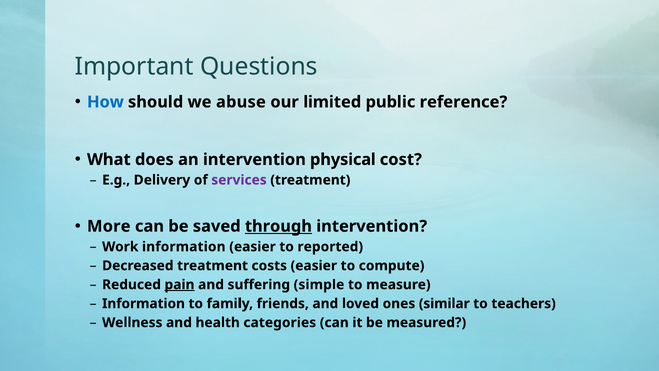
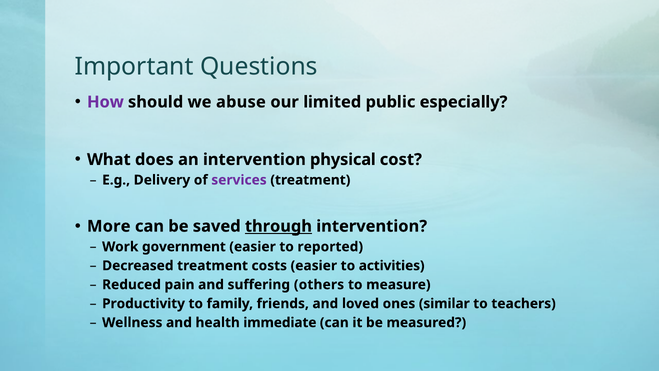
How colour: blue -> purple
reference: reference -> especially
Work information: information -> government
compute: compute -> activities
pain underline: present -> none
simple: simple -> others
Information at (144, 303): Information -> Productivity
categories: categories -> immediate
